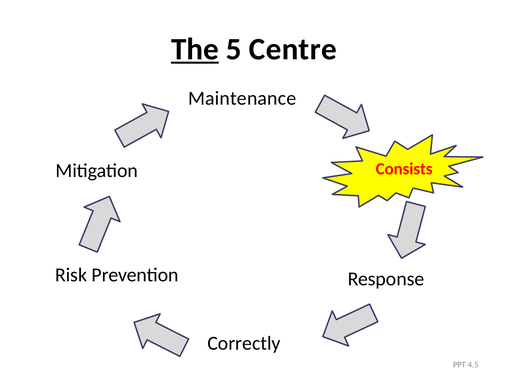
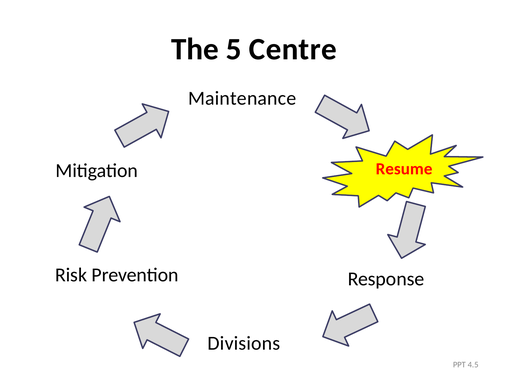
The underline: present -> none
Consists: Consists -> Resume
Correctly: Correctly -> Divisions
